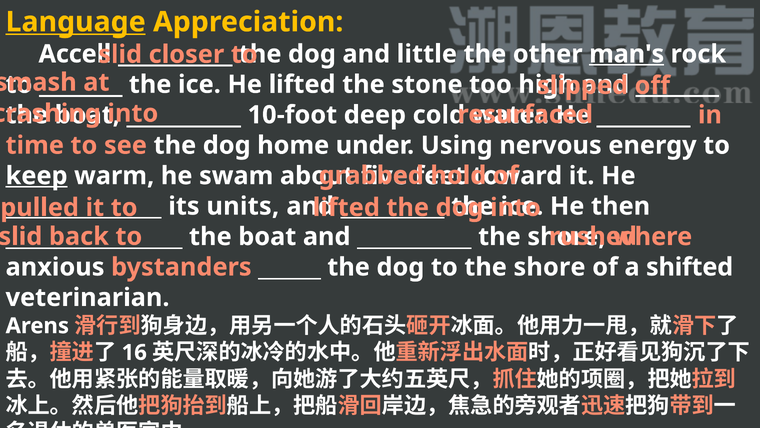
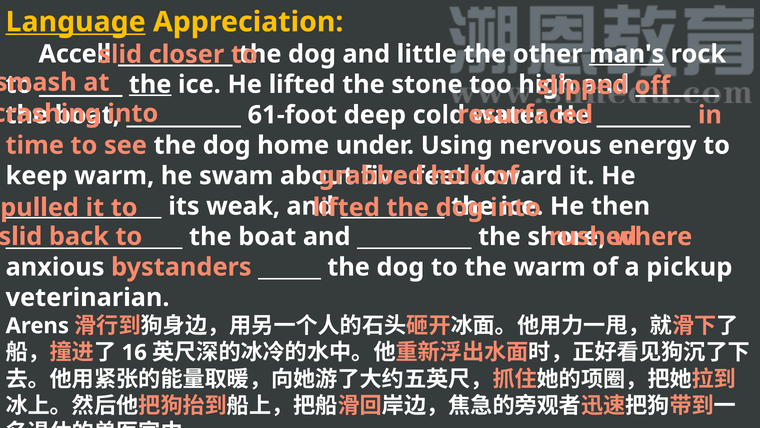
the at (150, 84) underline: none -> present
10-foot: 10-foot -> 61-foot
keep underline: present -> none
units: units -> weak
to the shore: shore -> warm
shifted: shifted -> pickup
